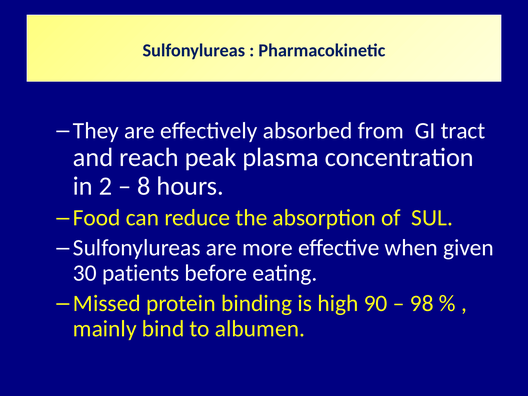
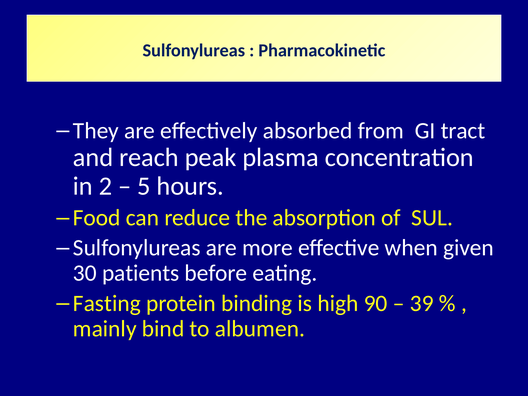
8: 8 -> 5
Missed: Missed -> Fasting
98: 98 -> 39
